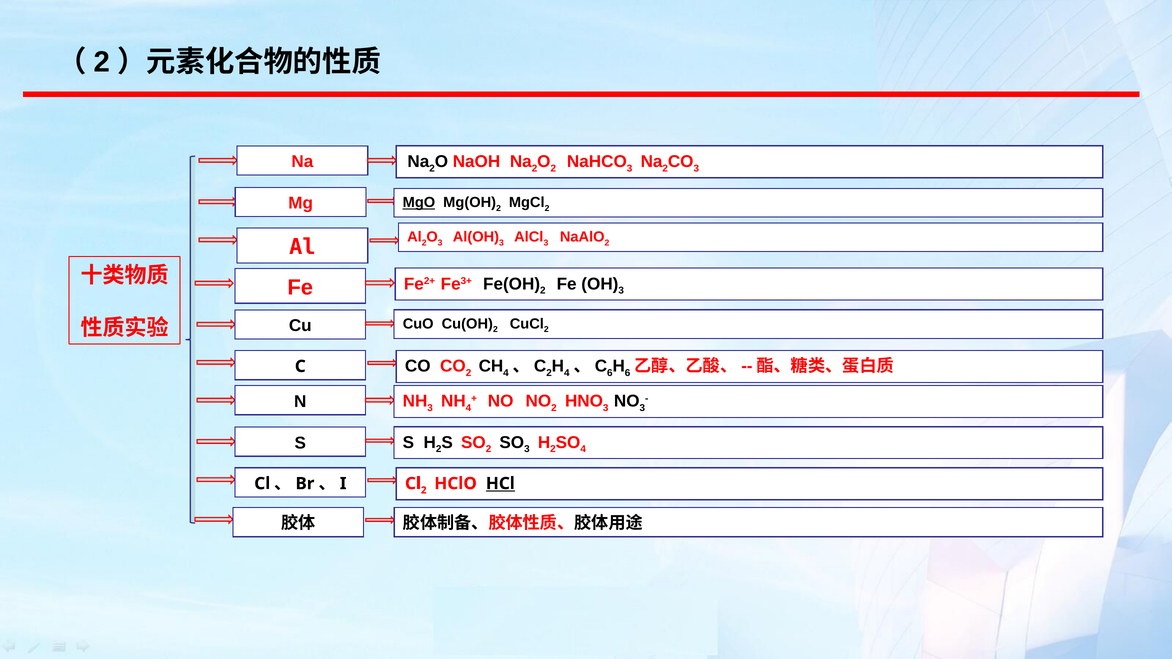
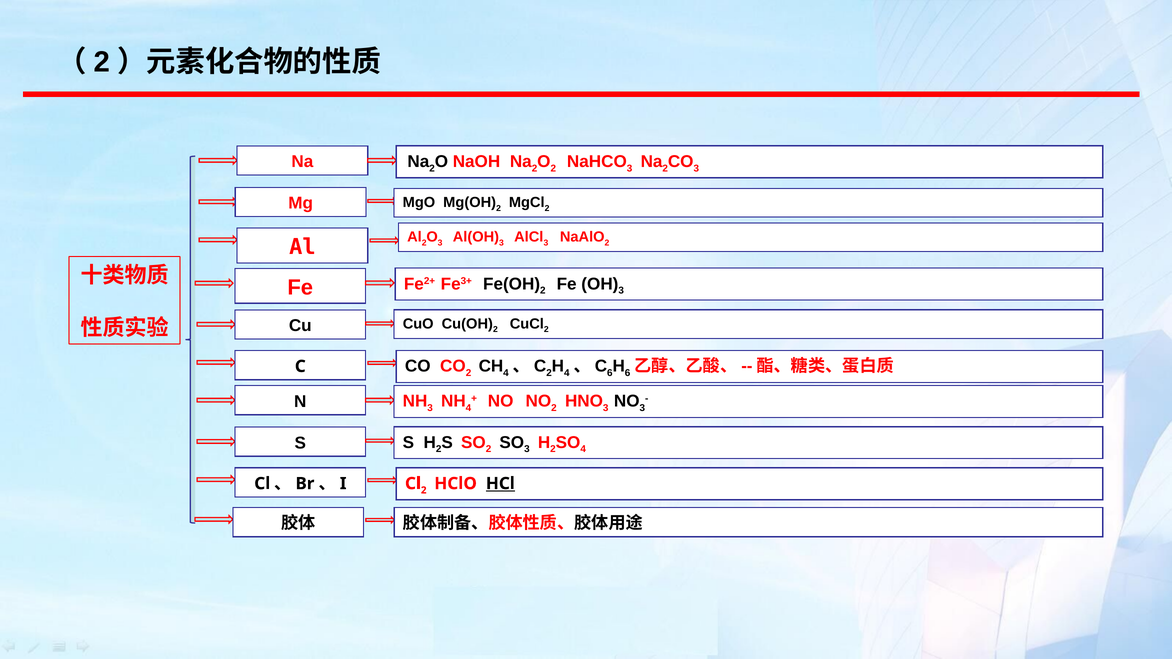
MgO underline: present -> none
